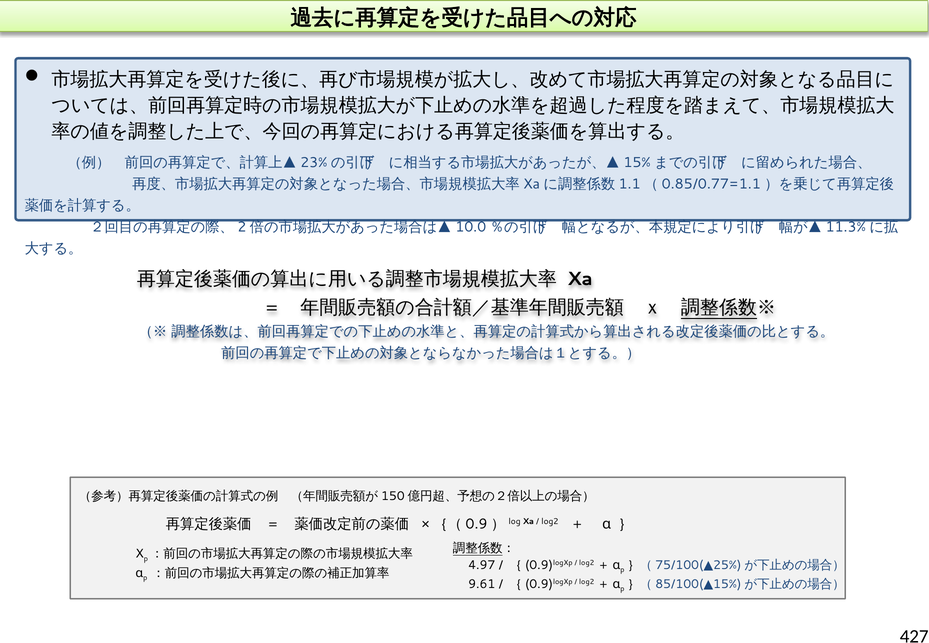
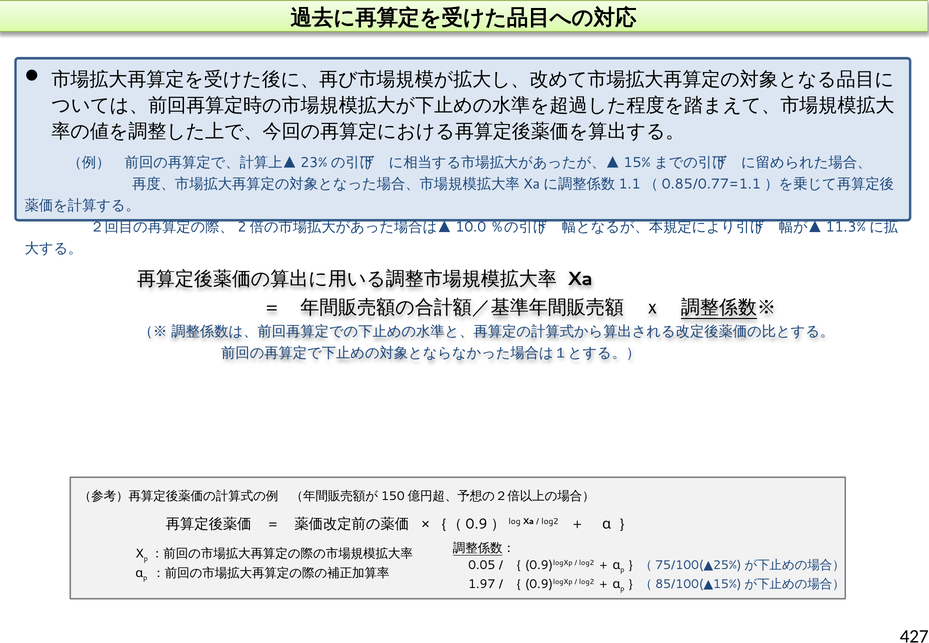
4.97: 4.97 -> 0.05
9.61: 9.61 -> 1.97
